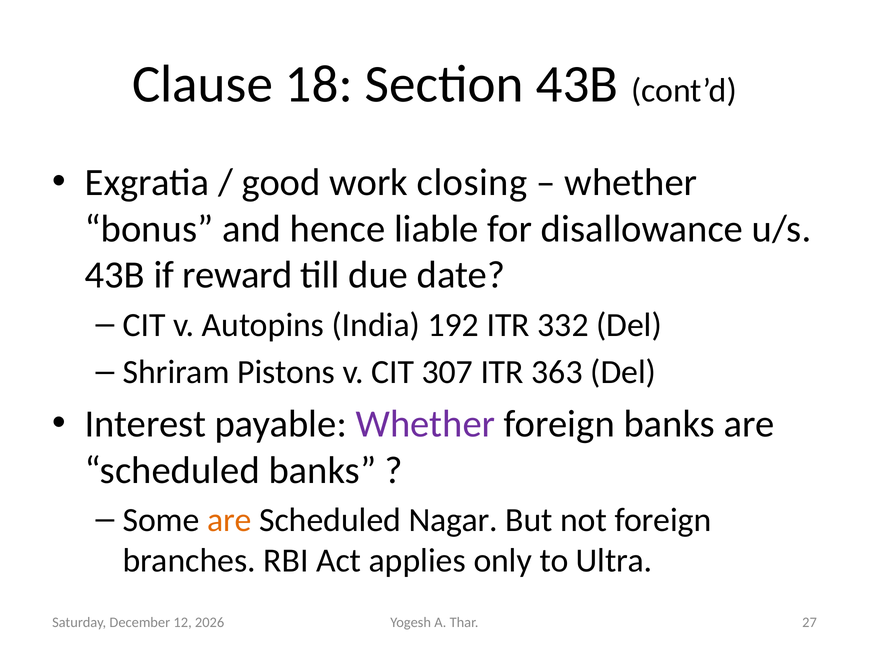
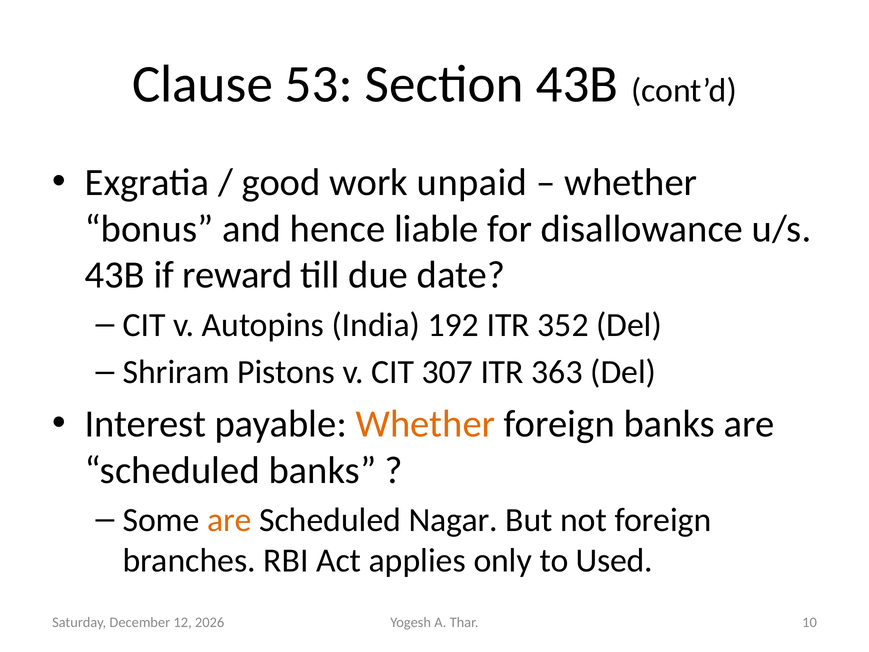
18: 18 -> 53
closing: closing -> unpaid
332: 332 -> 352
Whether at (425, 424) colour: purple -> orange
Ultra: Ultra -> Used
27: 27 -> 10
